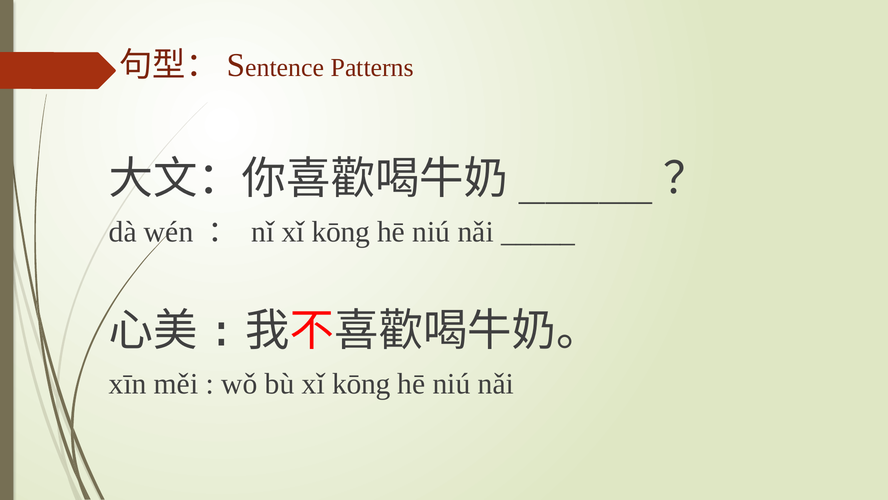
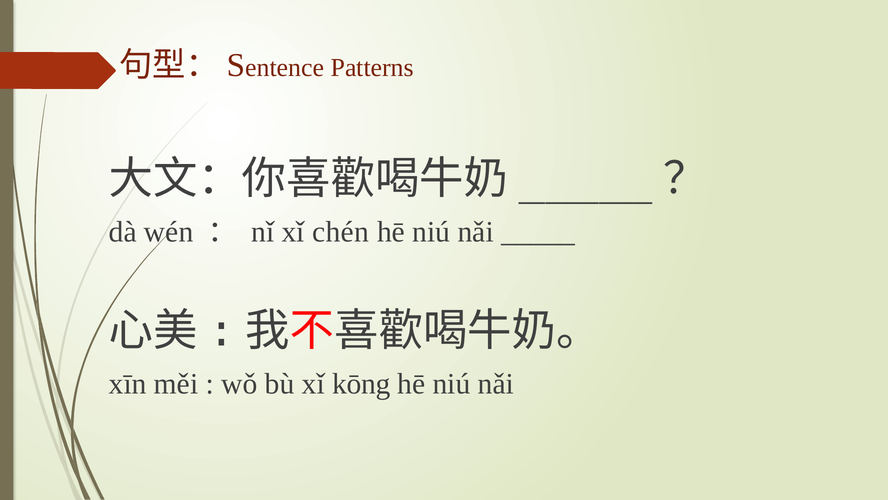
nǐ xǐ kōng: kōng -> chén
